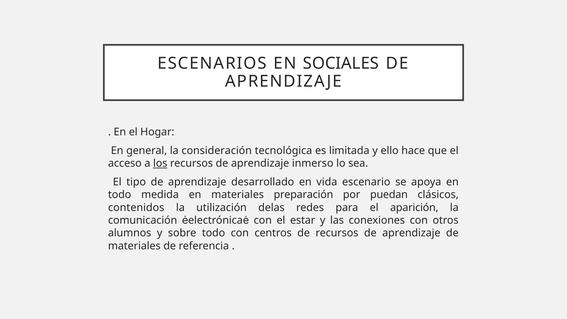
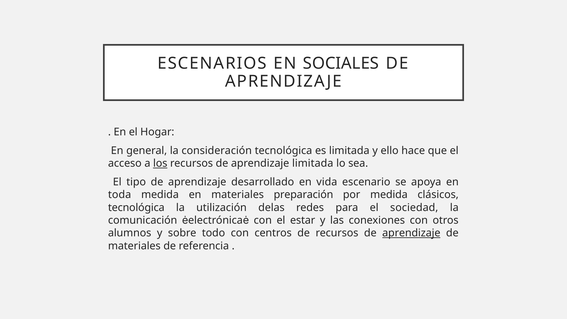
aprendizaje inmerso: inmerso -> limitada
todo at (120, 195): todo -> toda
por puedan: puedan -> medida
contenidos at (136, 208): contenidos -> tecnológica
aparición: aparición -> sociedad
aprendizaje at (411, 233) underline: none -> present
